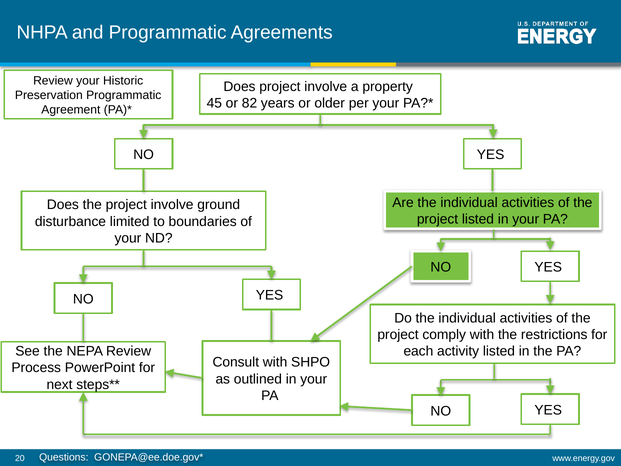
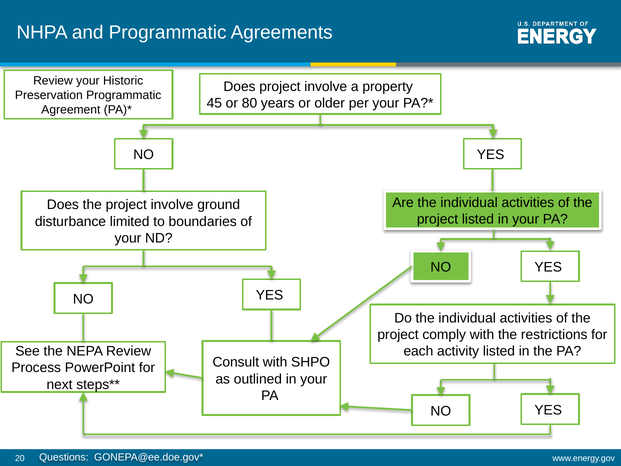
82: 82 -> 80
